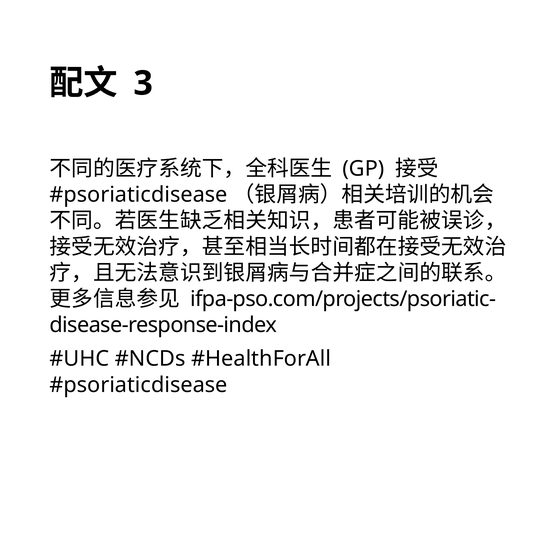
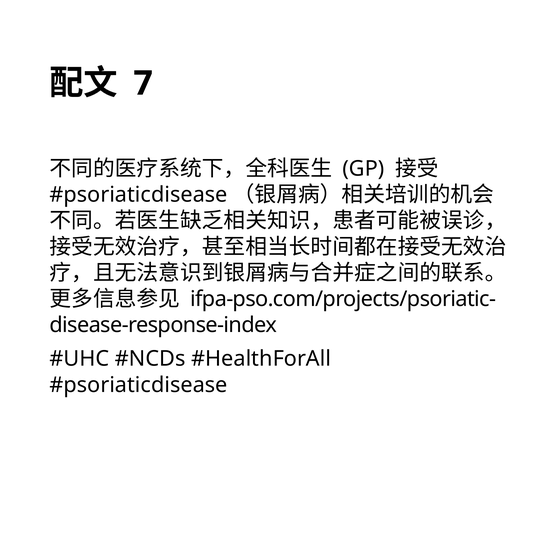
3: 3 -> 7
